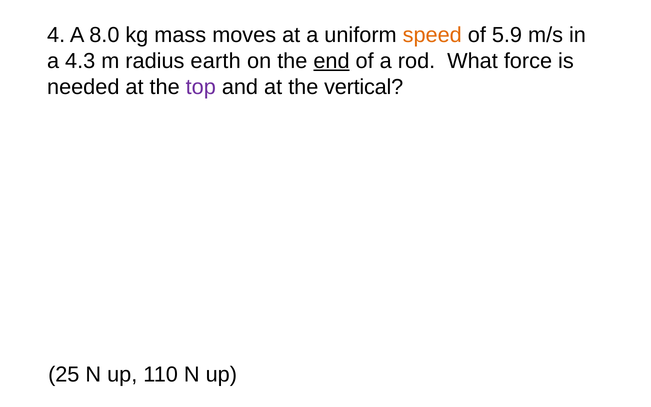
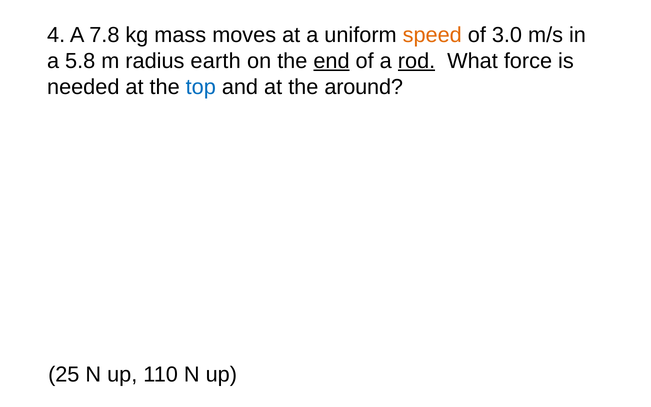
8.0: 8.0 -> 7.8
5.9: 5.9 -> 3.0
4.3: 4.3 -> 5.8
rod underline: none -> present
top colour: purple -> blue
vertical: vertical -> around
